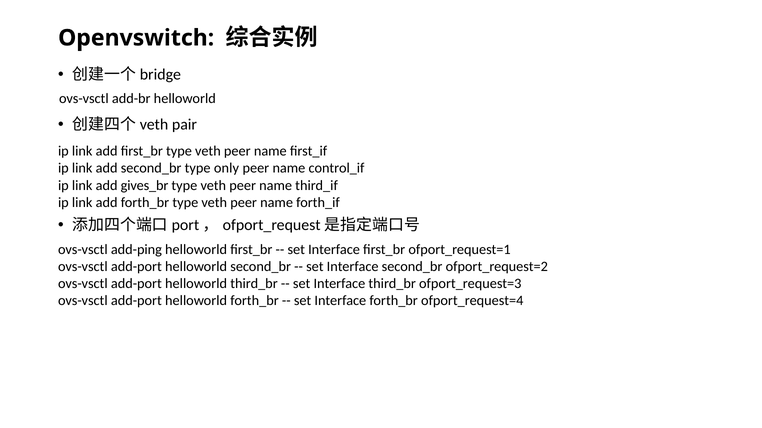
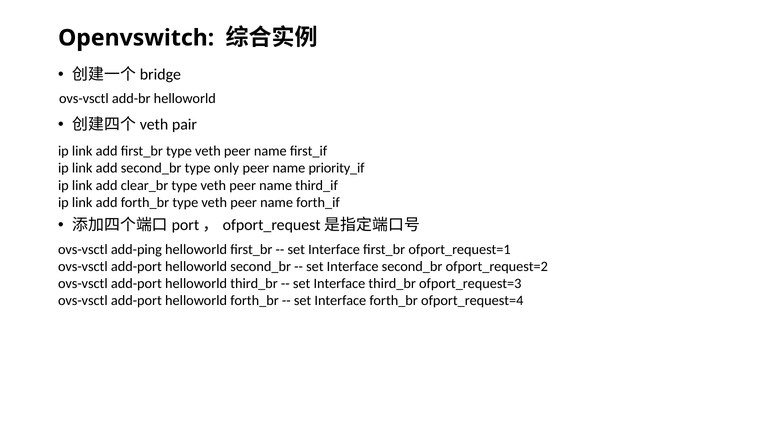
control_if: control_if -> priority_if
gives_br: gives_br -> clear_br
